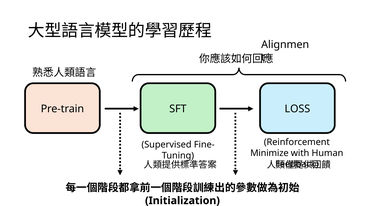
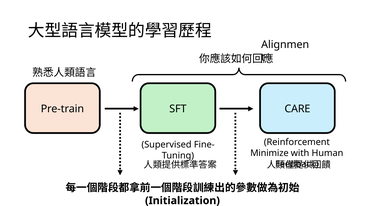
LOSS: LOSS -> CARE
